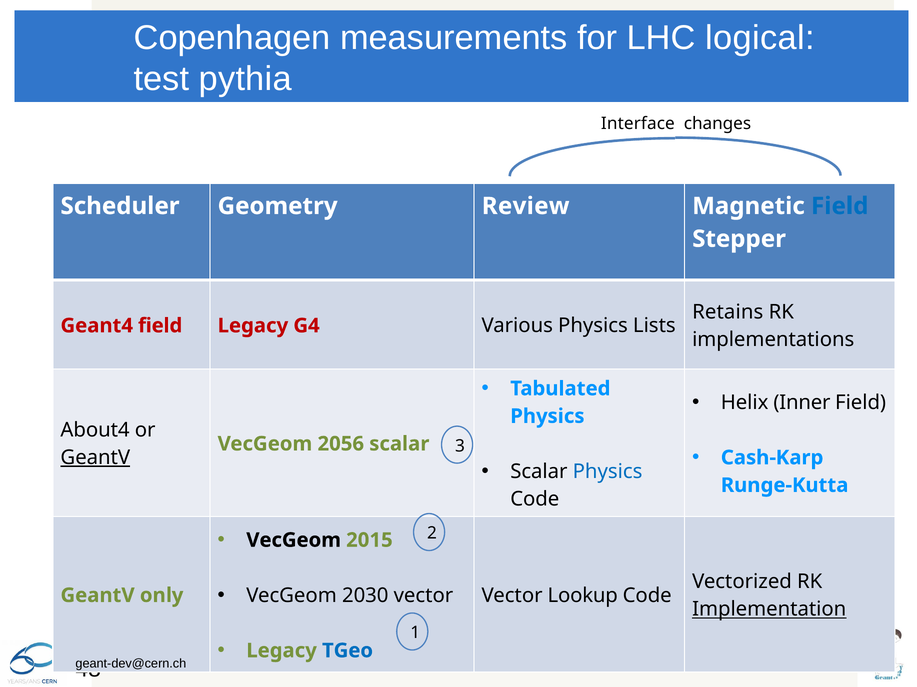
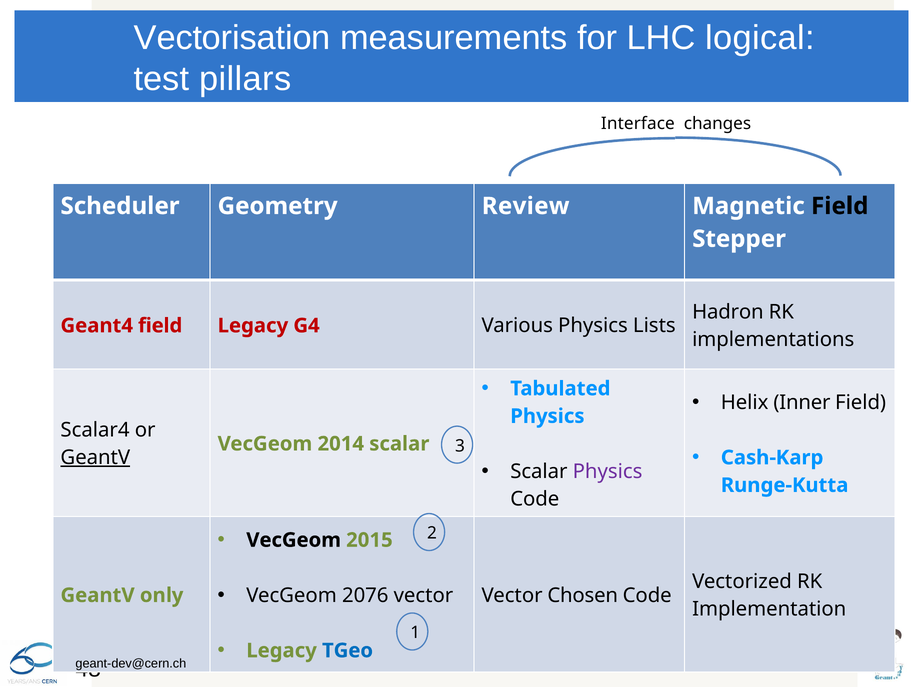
Copenhagen: Copenhagen -> Vectorisation
pythia: pythia -> pillars
Field at (840, 206) colour: blue -> black
Retains: Retains -> Hadron
About4: About4 -> Scalar4
2056: 2056 -> 2014
Physics at (608, 472) colour: blue -> purple
2030: 2030 -> 2076
Lookup: Lookup -> Chosen
Implementation underline: present -> none
